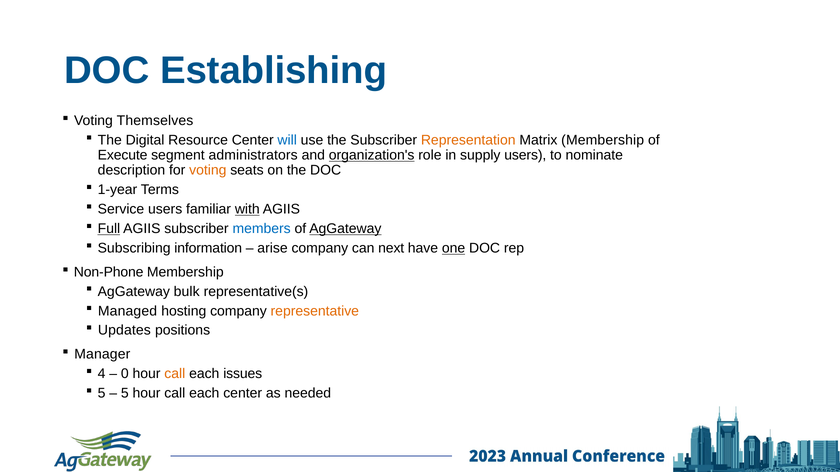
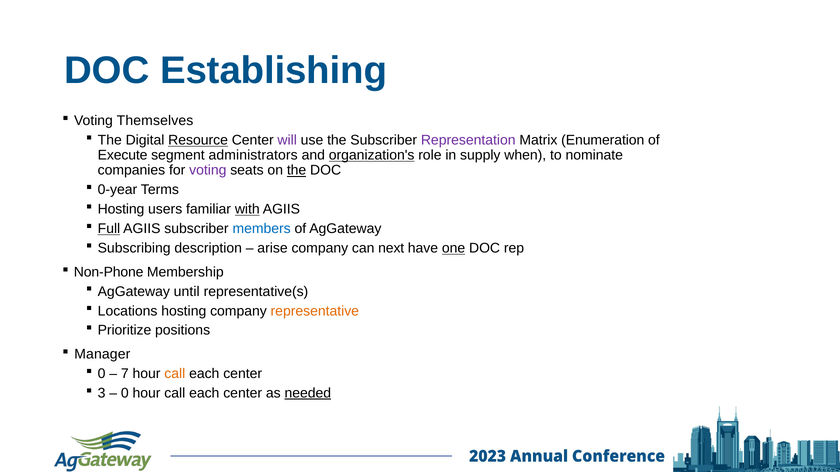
Resource underline: none -> present
will colour: blue -> purple
Representation colour: orange -> purple
Matrix Membership: Membership -> Enumeration
supply users: users -> when
description: description -> companies
voting at (208, 171) colour: orange -> purple
the at (297, 171) underline: none -> present
1-year: 1-year -> 0-year
Service at (121, 209): Service -> Hosting
AgGateway at (345, 229) underline: present -> none
information: information -> description
bulk: bulk -> until
Managed: Managed -> Locations
Updates: Updates -> Prioritize
4 at (102, 374): 4 -> 0
0: 0 -> 7
issues at (243, 374): issues -> center
5 at (102, 393): 5 -> 3
5 at (125, 393): 5 -> 0
needed underline: none -> present
